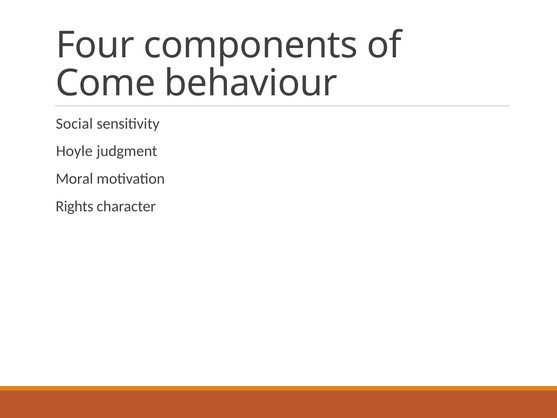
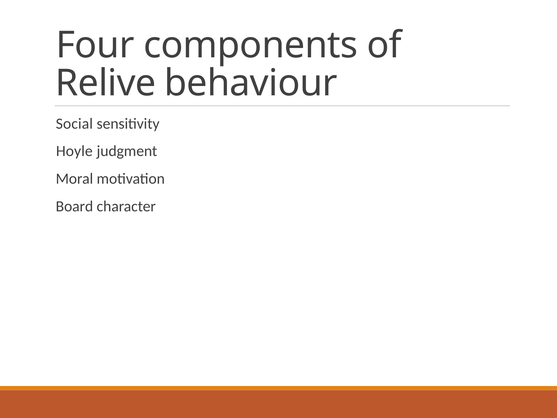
Come: Come -> Relive
Rights: Rights -> Board
